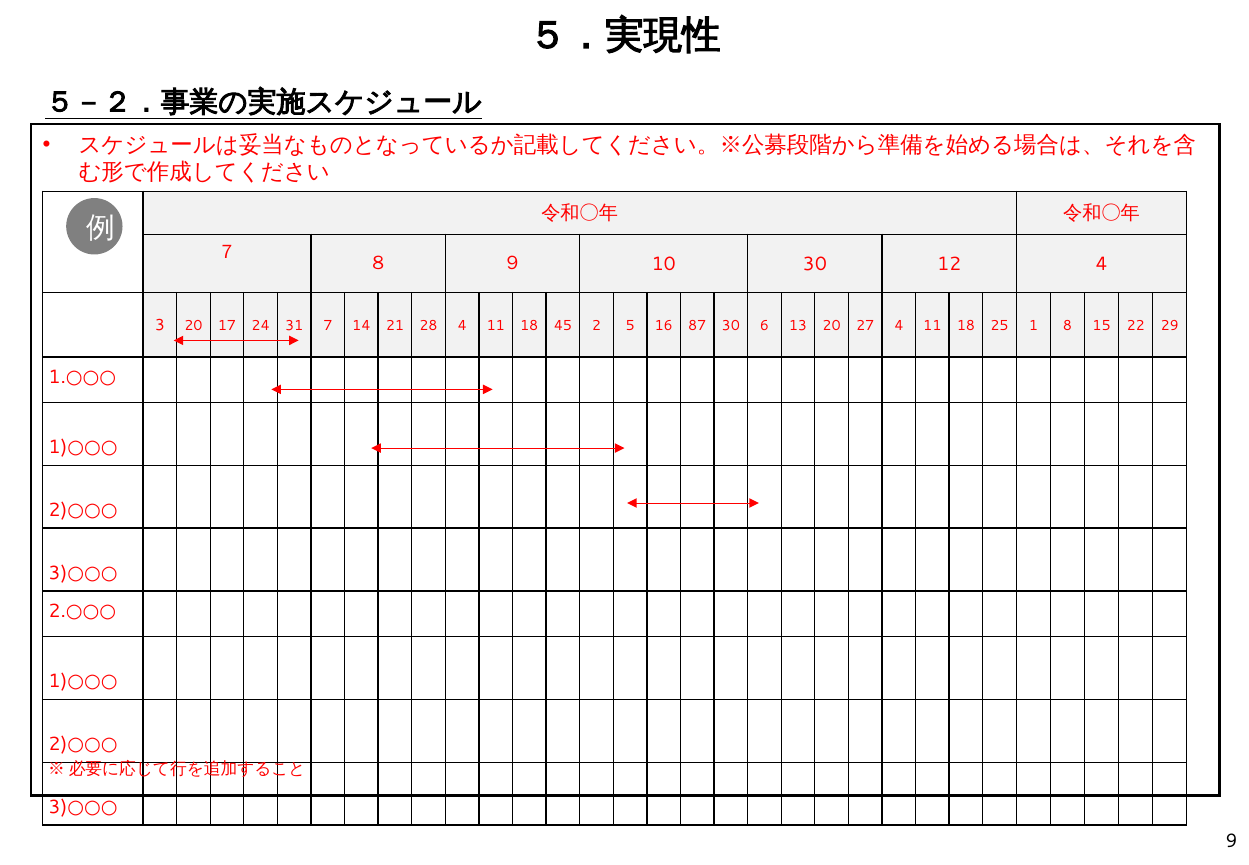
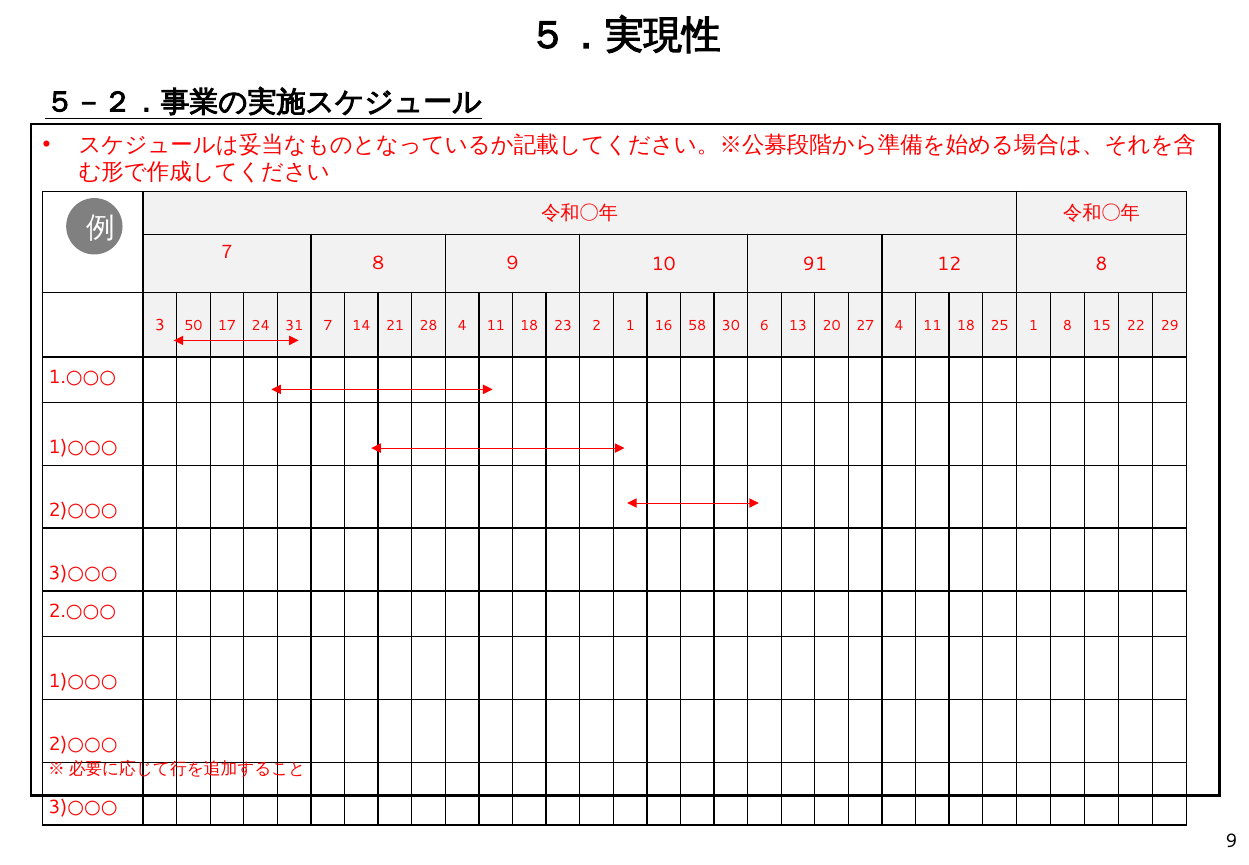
10 30: 30 -> 91
12 4: 4 -> 8
3 20: 20 -> 50
45: 45 -> 23
2 5: 5 -> 1
87: 87 -> 58
